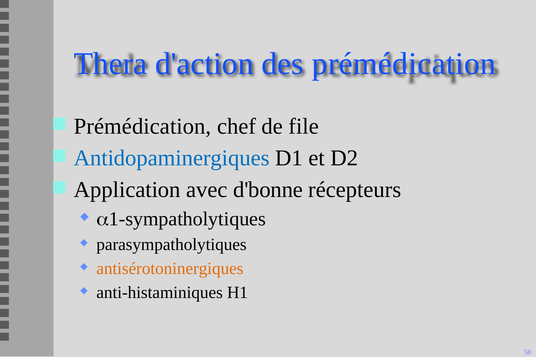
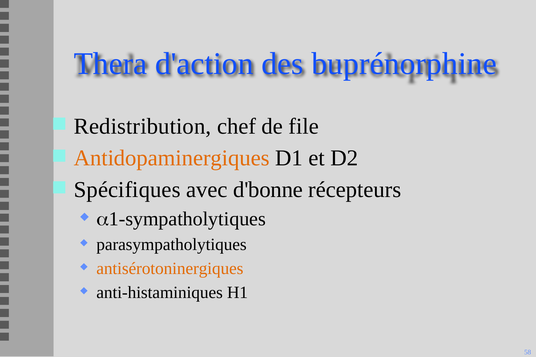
des prémédication: prémédication -> buprénorphine
Prémédication at (143, 126): Prémédication -> Redistribution
Antidopaminergiques colour: blue -> orange
Application: Application -> Spécifiques
